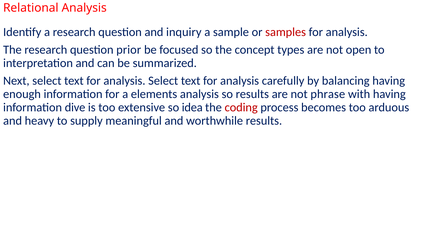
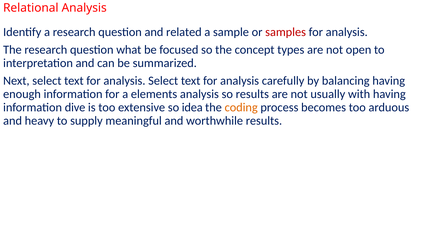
inquiry: inquiry -> related
prior: prior -> what
phrase: phrase -> usually
coding colour: red -> orange
